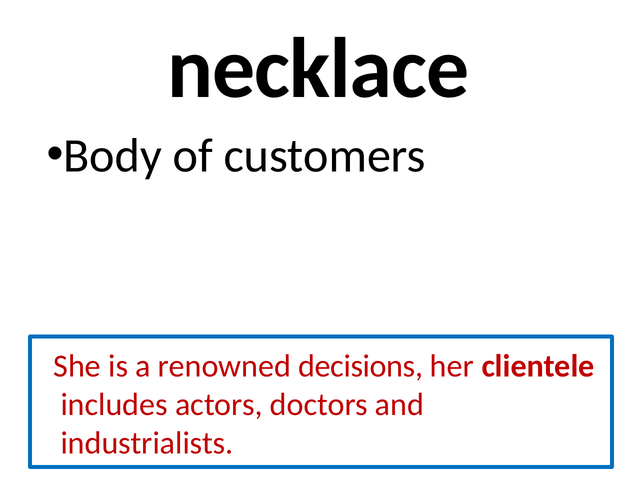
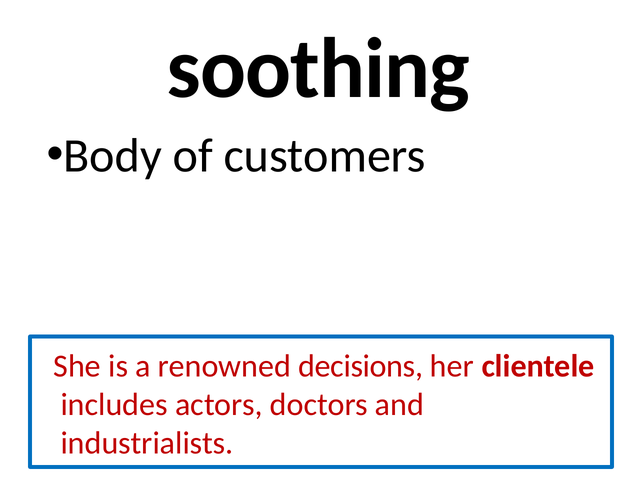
necklace: necklace -> soothing
